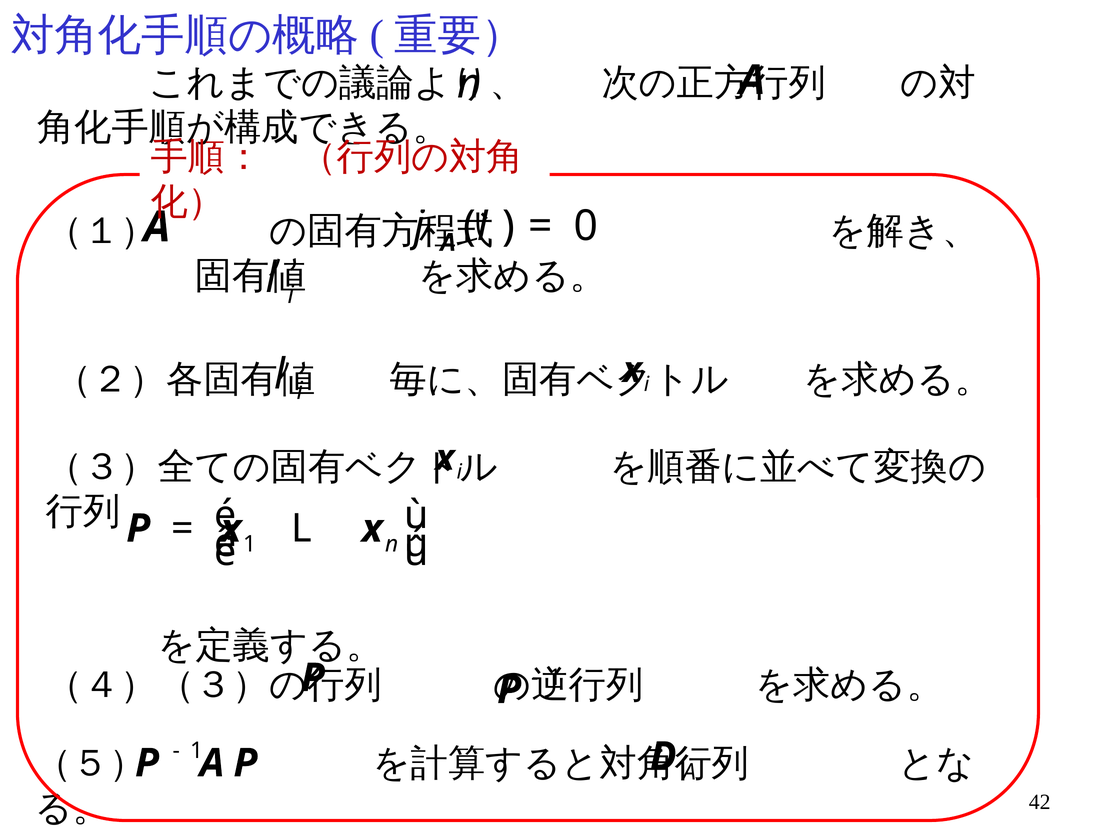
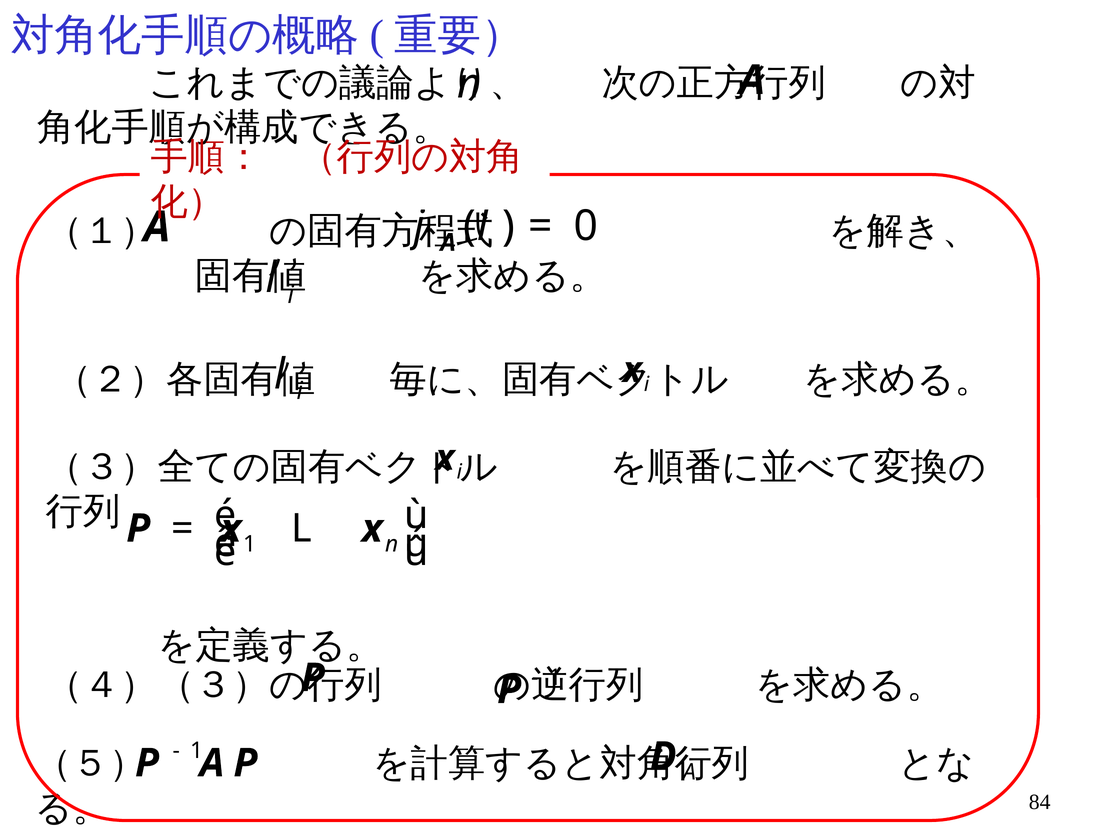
42: 42 -> 84
